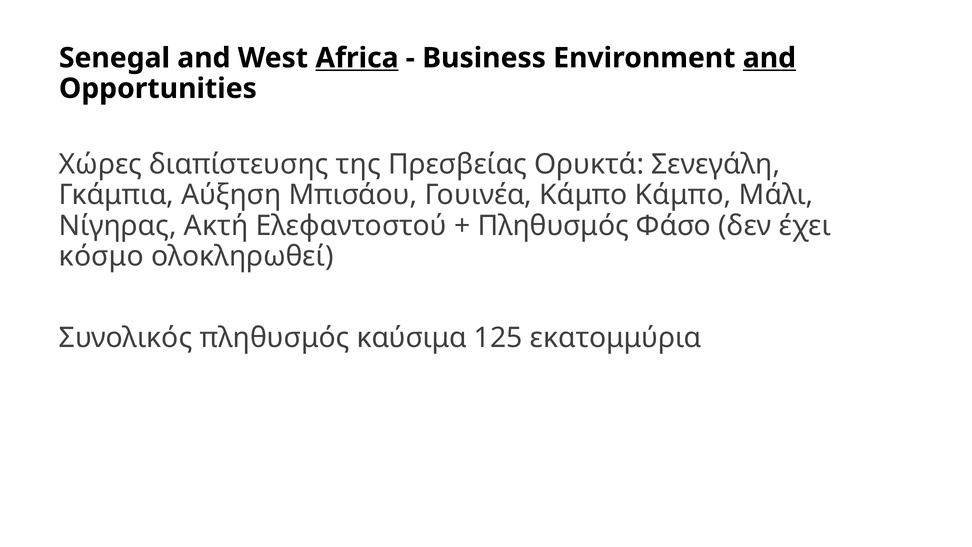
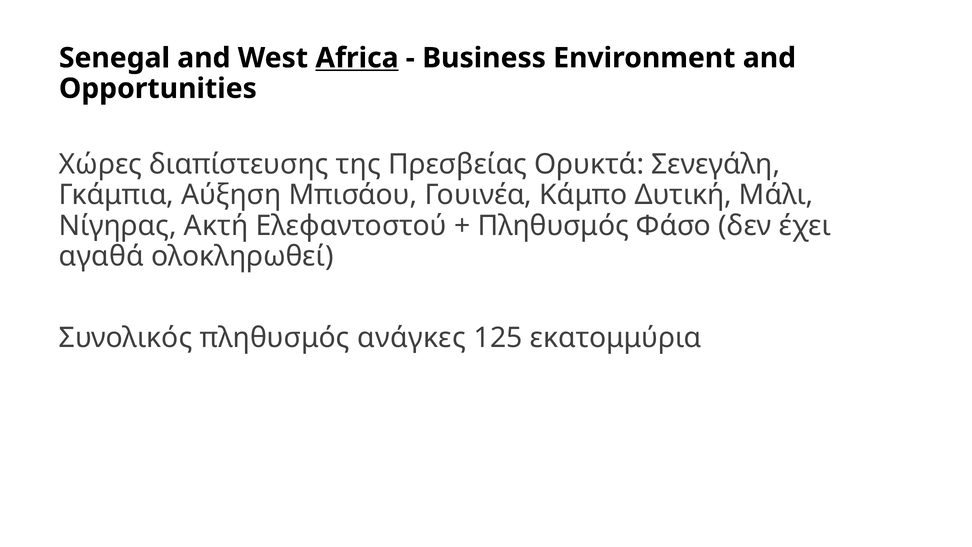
and at (769, 58) underline: present -> none
Κάμπο Κάμπο: Κάμπο -> Δυτική
κόσμο: κόσμο -> αγαθά
καύσιμα: καύσιμα -> ανάγκες
